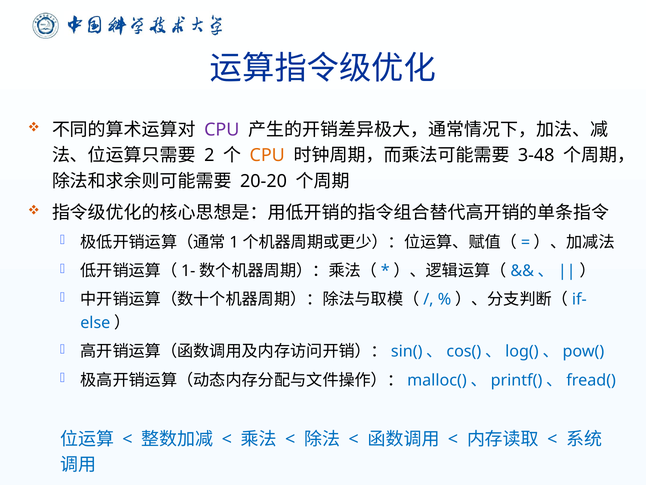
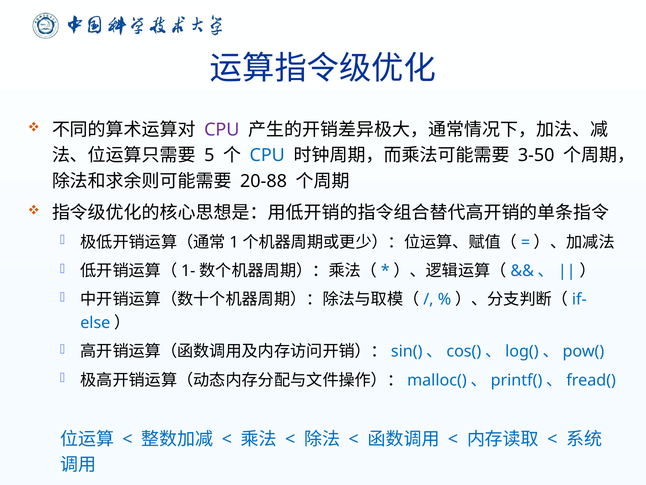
2: 2 -> 5
CPU at (267, 155) colour: orange -> blue
3-48: 3-48 -> 3-50
20-20: 20-20 -> 20-88
